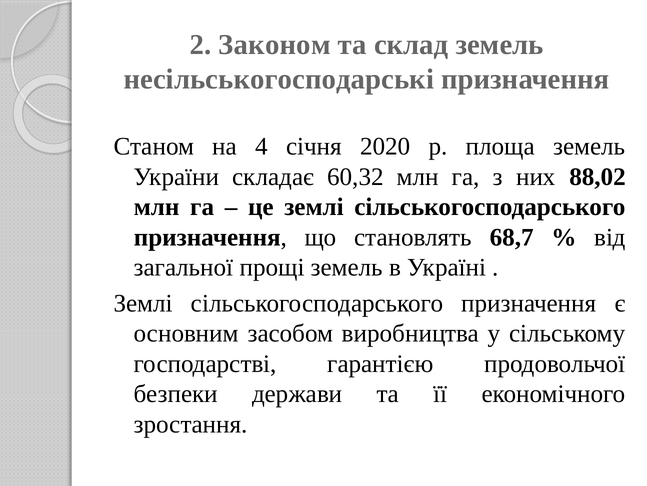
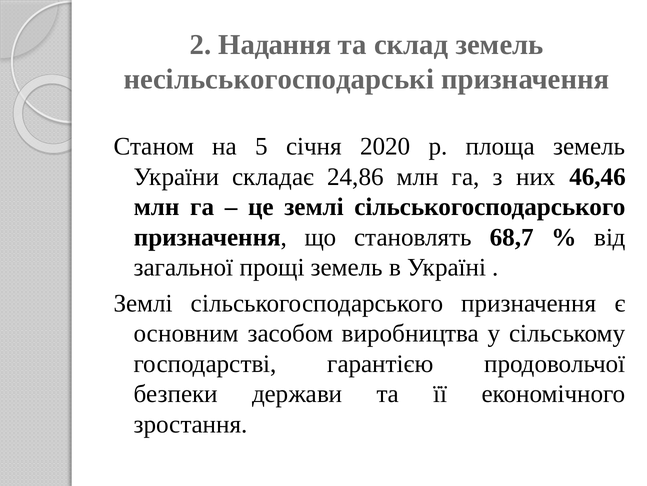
Законом: Законом -> Надання
4: 4 -> 5
60,32: 60,32 -> 24,86
88,02: 88,02 -> 46,46
